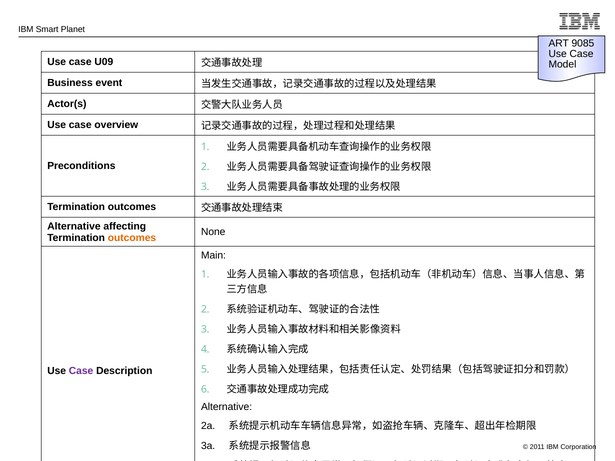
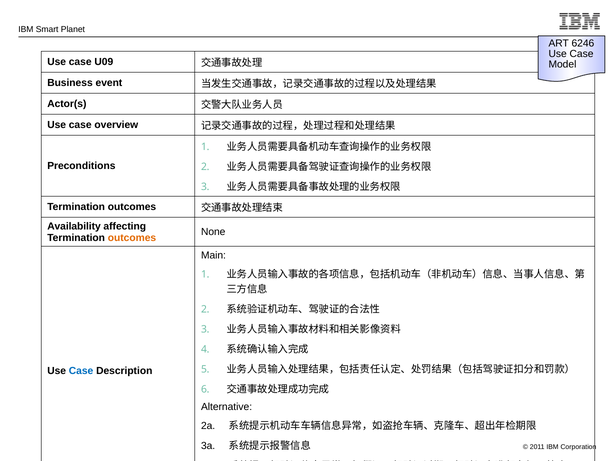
9085: 9085 -> 6246
Alternative at (74, 226): Alternative -> Availability
Case at (81, 371) colour: purple -> blue
